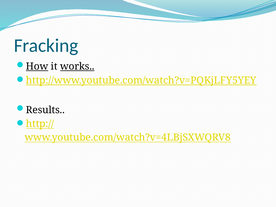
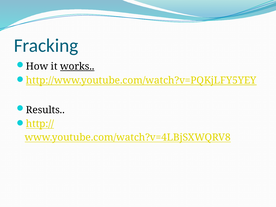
How underline: present -> none
